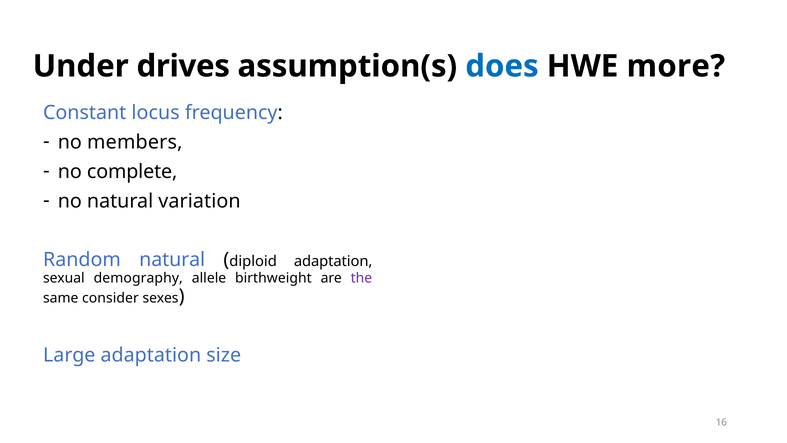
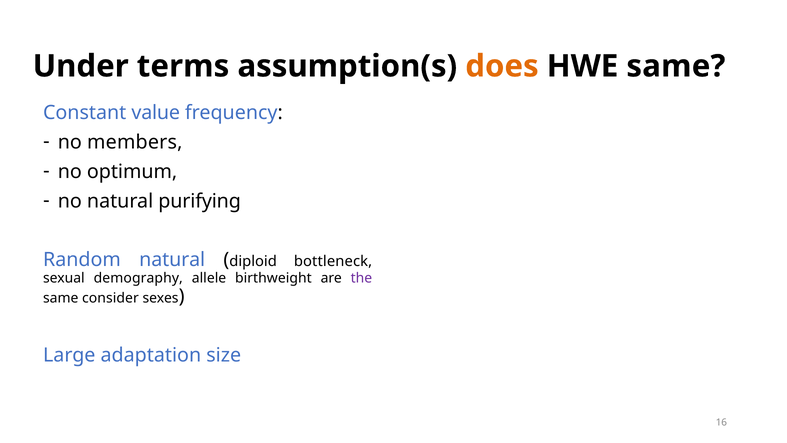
drives: drives -> terms
does colour: blue -> orange
HWE more: more -> same
locus: locus -> value
complete: complete -> optimum
variation: variation -> purifying
diploid adaptation: adaptation -> bottleneck
